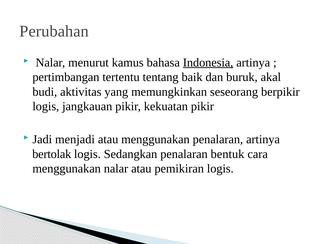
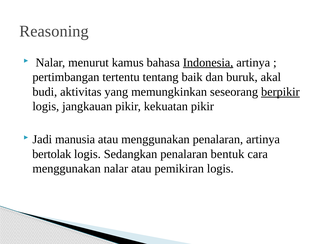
Perubahan: Perubahan -> Reasoning
berpikir underline: none -> present
menjadi: menjadi -> manusia
